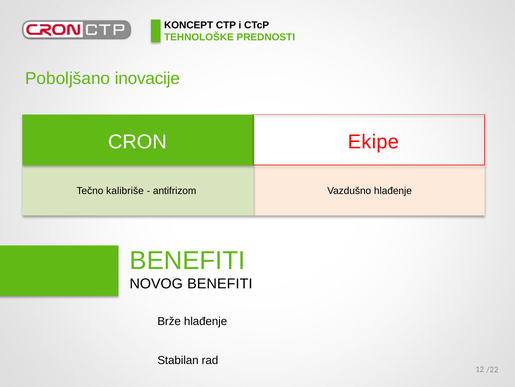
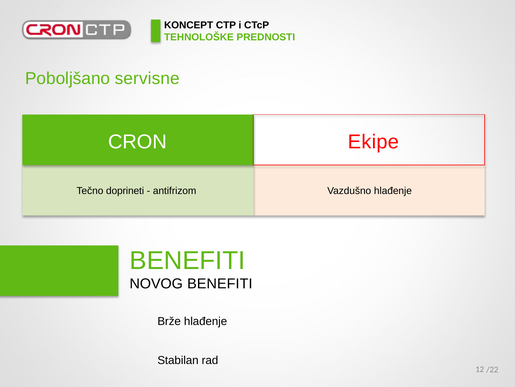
inovacije: inovacije -> servisne
kalibriše: kalibriše -> doprineti
